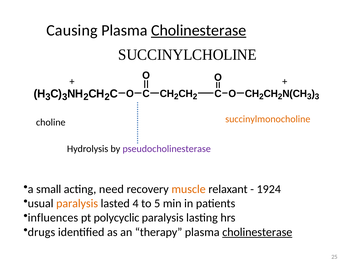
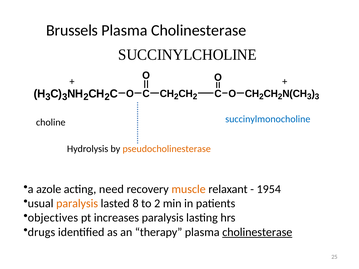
Causing: Causing -> Brussels
Cholinesterase at (199, 30) underline: present -> none
succinylmonocholine colour: orange -> blue
pseudocholinesterase colour: purple -> orange
small: small -> azole
1924: 1924 -> 1954
4: 4 -> 8
to 5: 5 -> 2
influences: influences -> objectives
polycyclic: polycyclic -> increases
